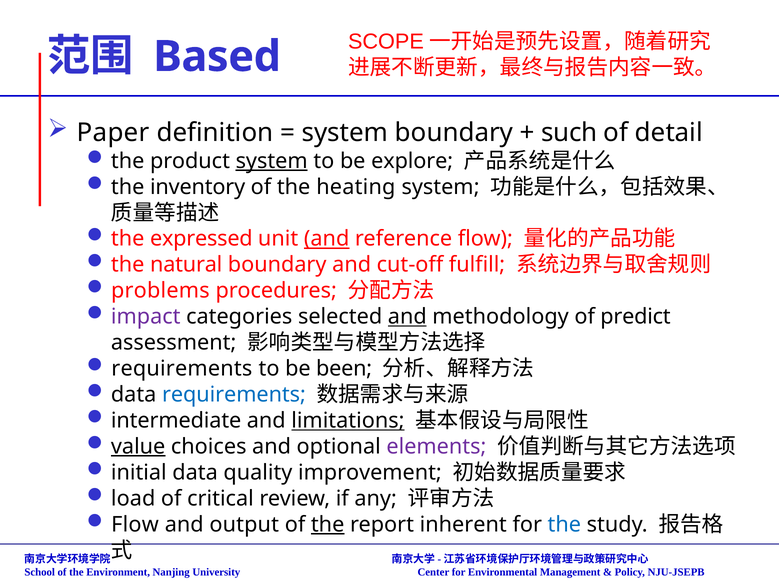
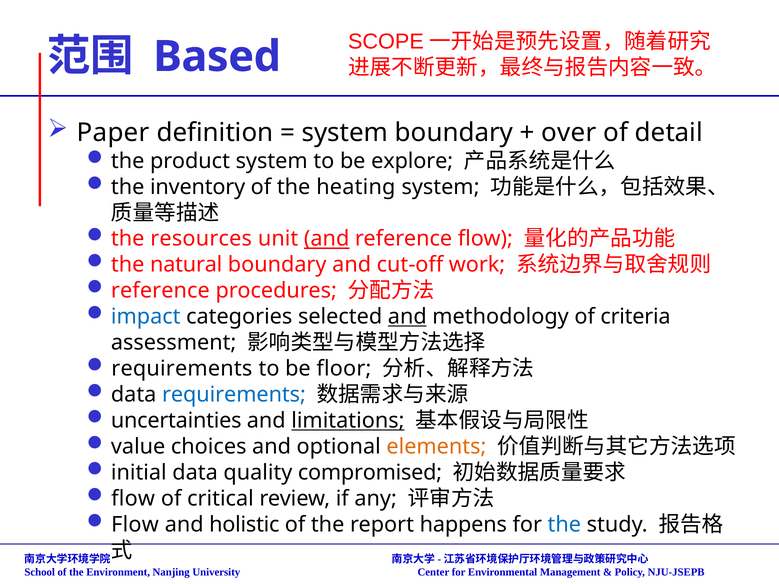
such: such -> over
system at (272, 161) underline: present -> none
expressed: expressed -> resources
fulfill: fulfill -> work
problems at (160, 291): problems -> reference
impact colour: purple -> blue
predict: predict -> criteria
been: been -> floor
intermediate: intermediate -> uncertainties
value underline: present -> none
elements colour: purple -> orange
improvement: improvement -> compromised
load at (133, 499): load -> flow
output: output -> holistic
the at (328, 525) underline: present -> none
inherent: inherent -> happens
